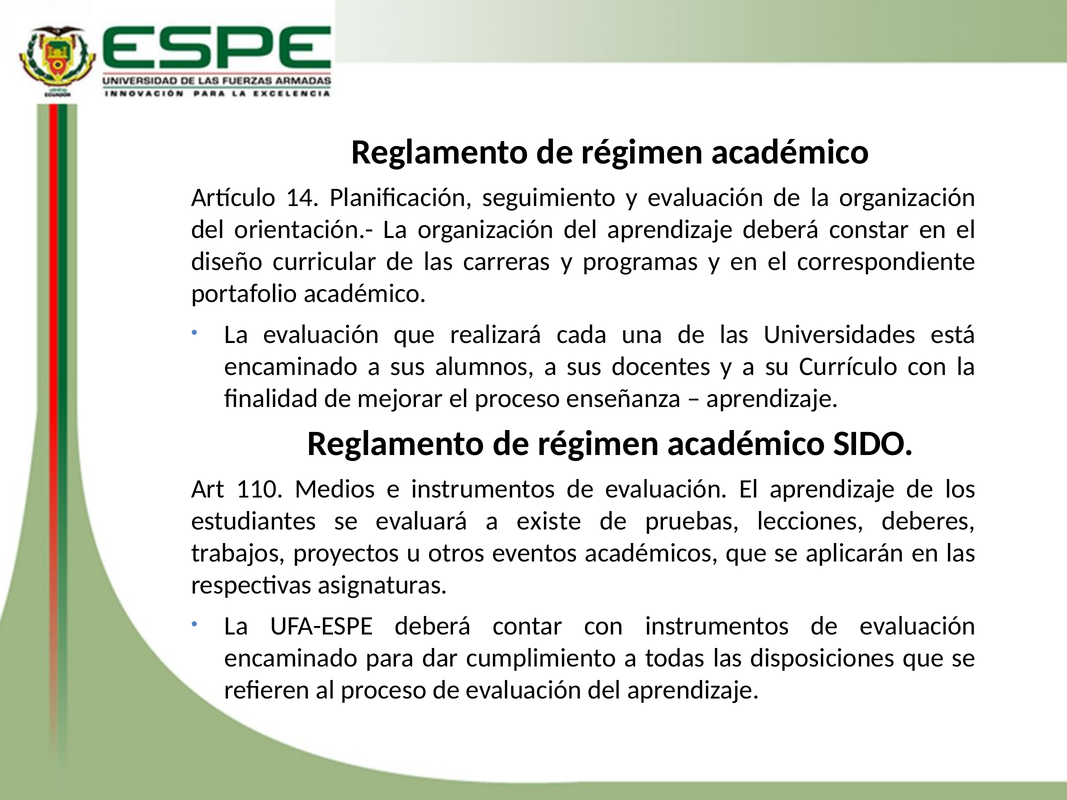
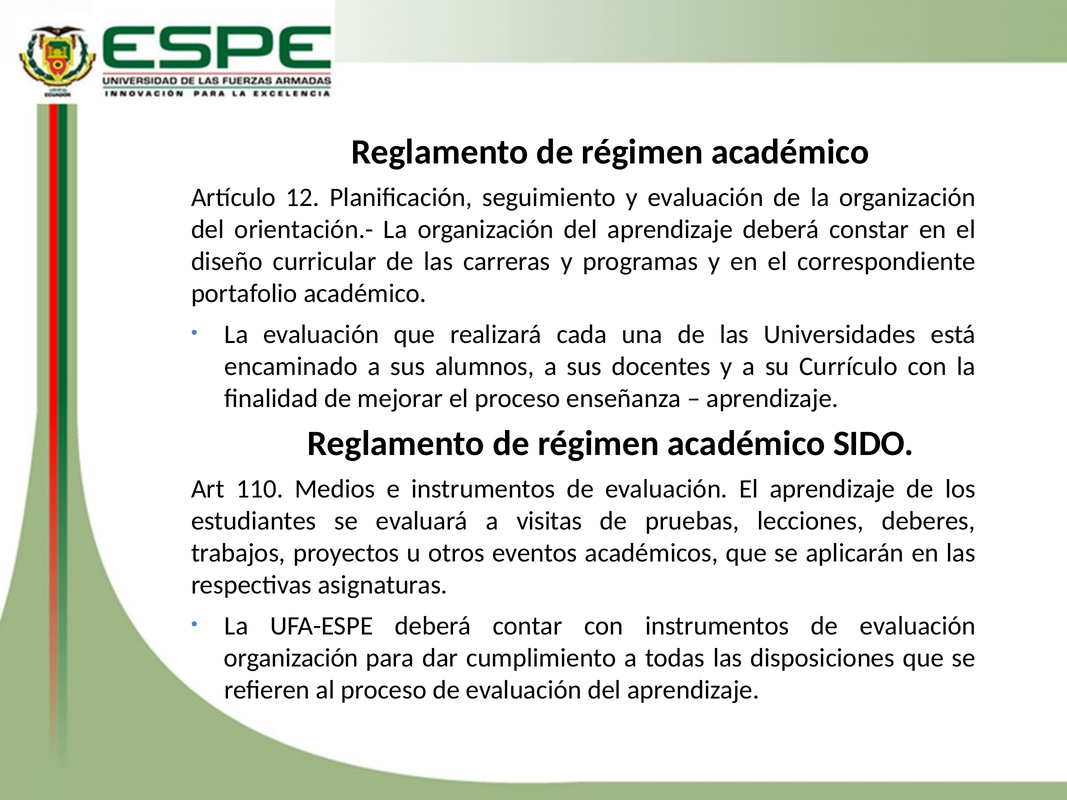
14: 14 -> 12
existe: existe -> visitas
encaminado at (291, 658): encaminado -> organización
